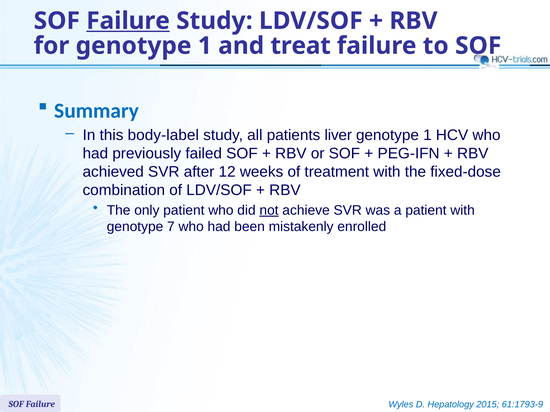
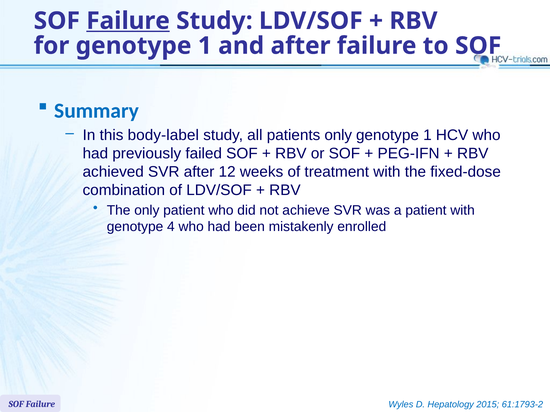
and treat: treat -> after
patients liver: liver -> only
not underline: present -> none
7: 7 -> 4
61:1793-9: 61:1793-9 -> 61:1793-2
